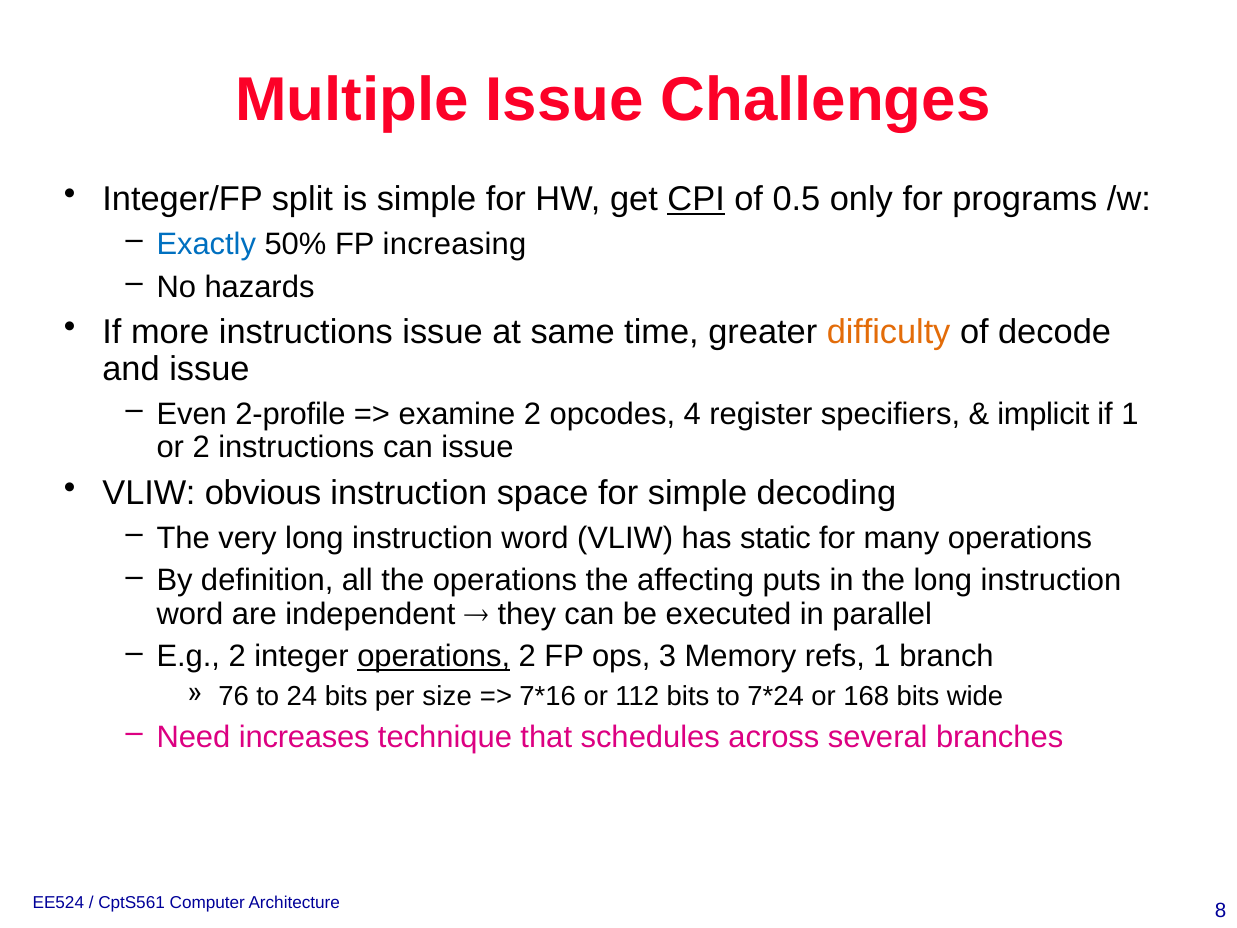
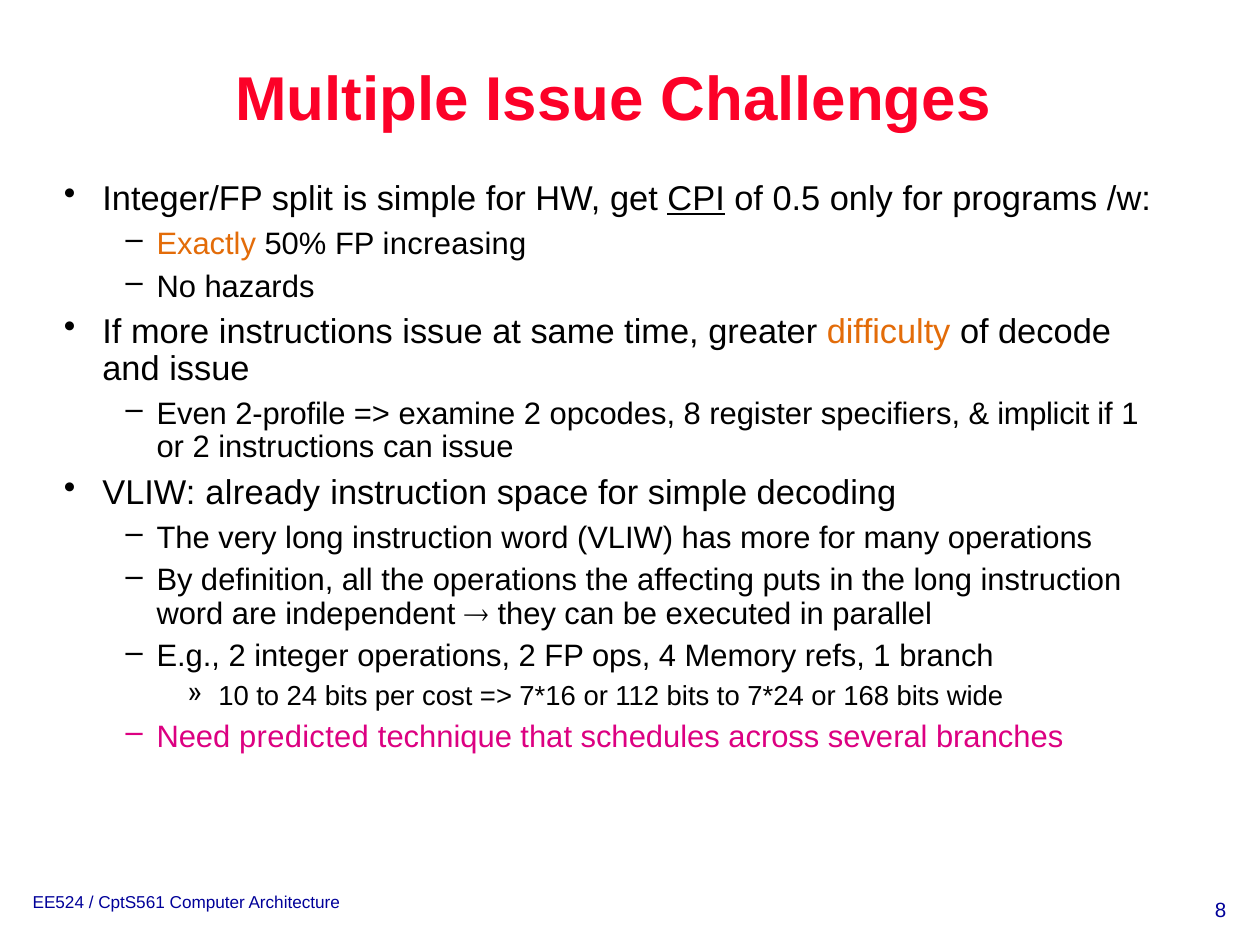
Exactly colour: blue -> orange
opcodes 4: 4 -> 8
obvious: obvious -> already
has static: static -> more
operations at (434, 657) underline: present -> none
3: 3 -> 4
76: 76 -> 10
size: size -> cost
increases: increases -> predicted
